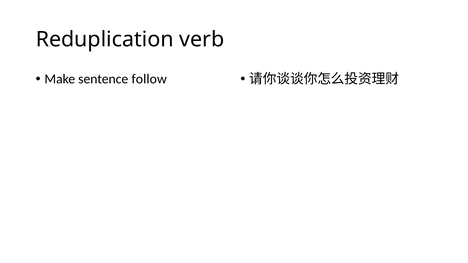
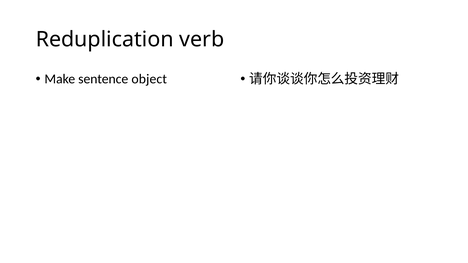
follow: follow -> object
